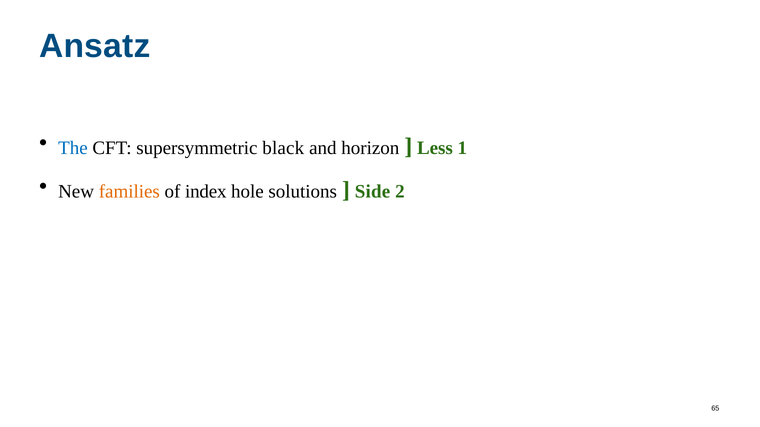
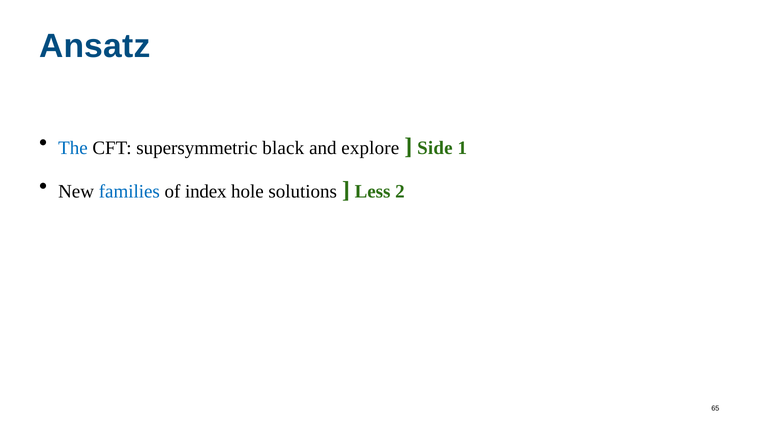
horizon: horizon -> explore
Less: Less -> Side
families colour: orange -> blue
Side: Side -> Less
